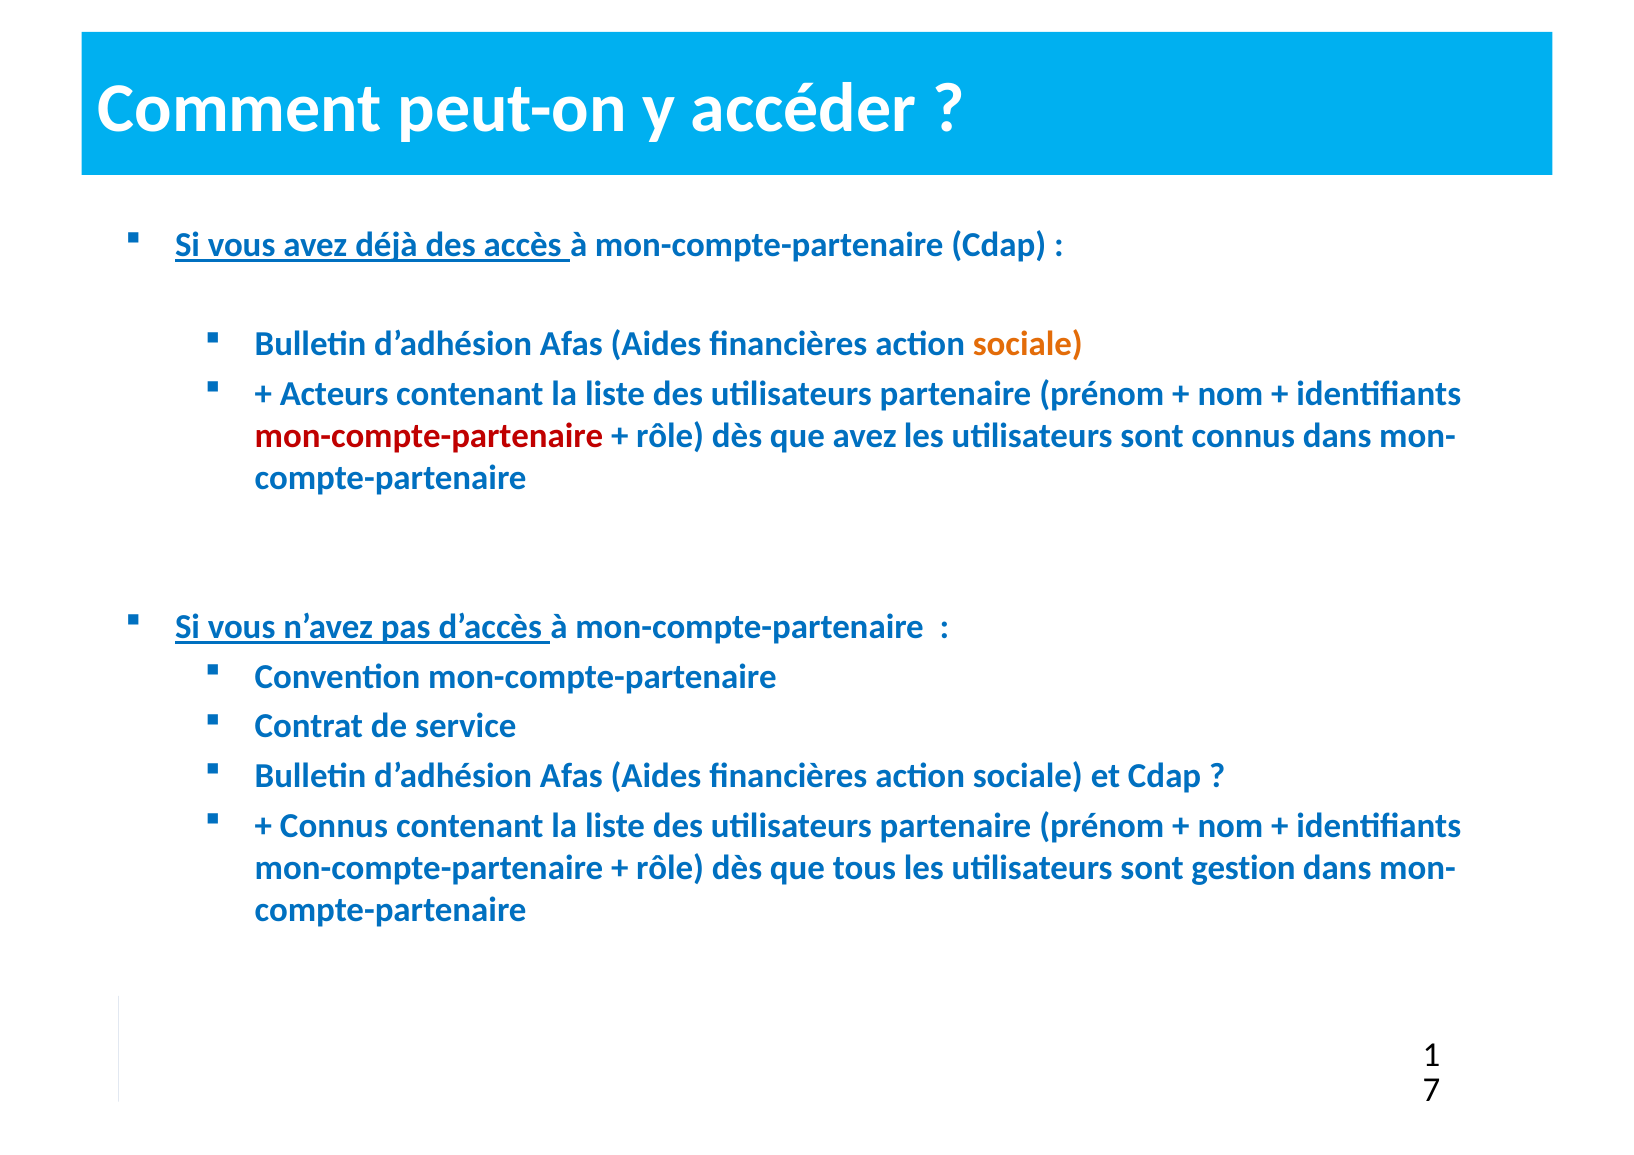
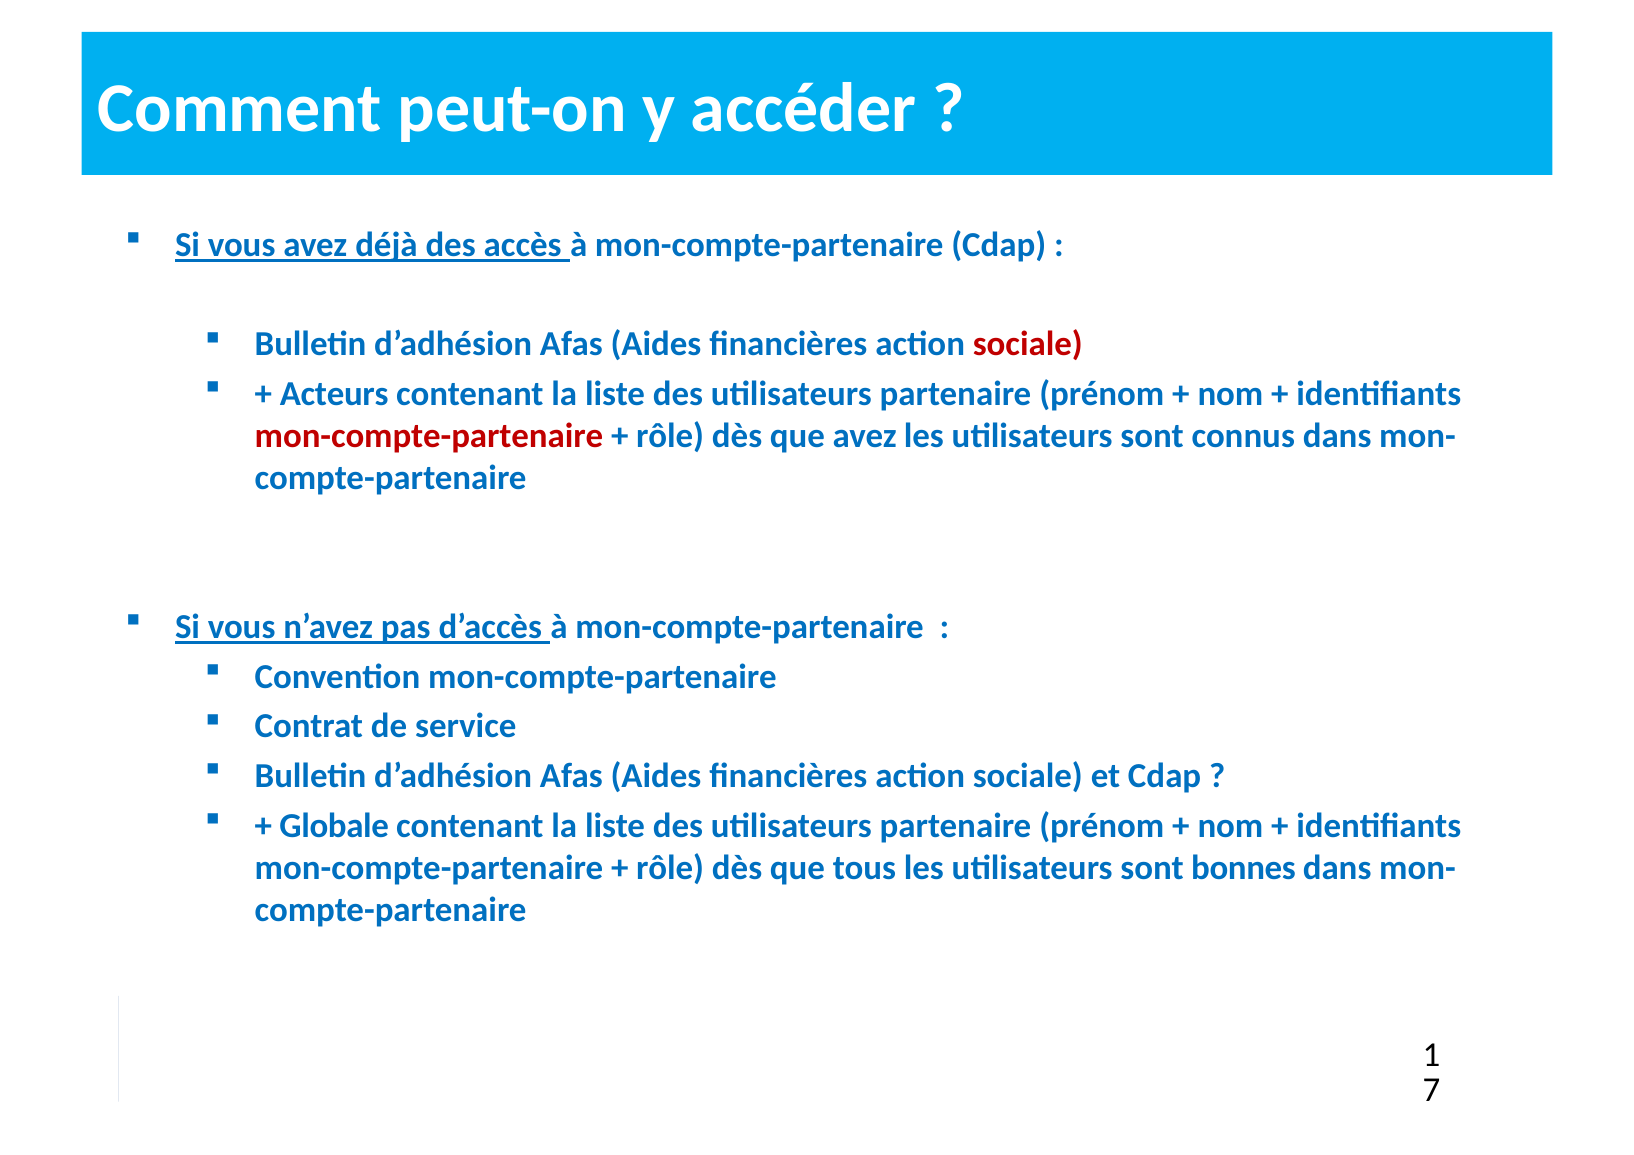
sociale at (1028, 344) colour: orange -> red
Connus at (334, 826): Connus -> Globale
gestion: gestion -> bonnes
